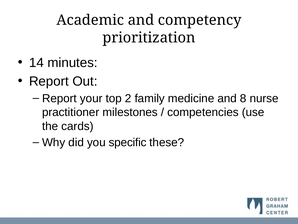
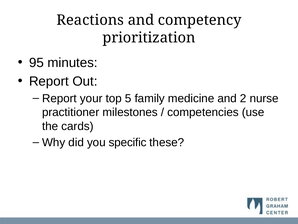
Academic: Academic -> Reactions
14: 14 -> 95
2: 2 -> 5
8: 8 -> 2
